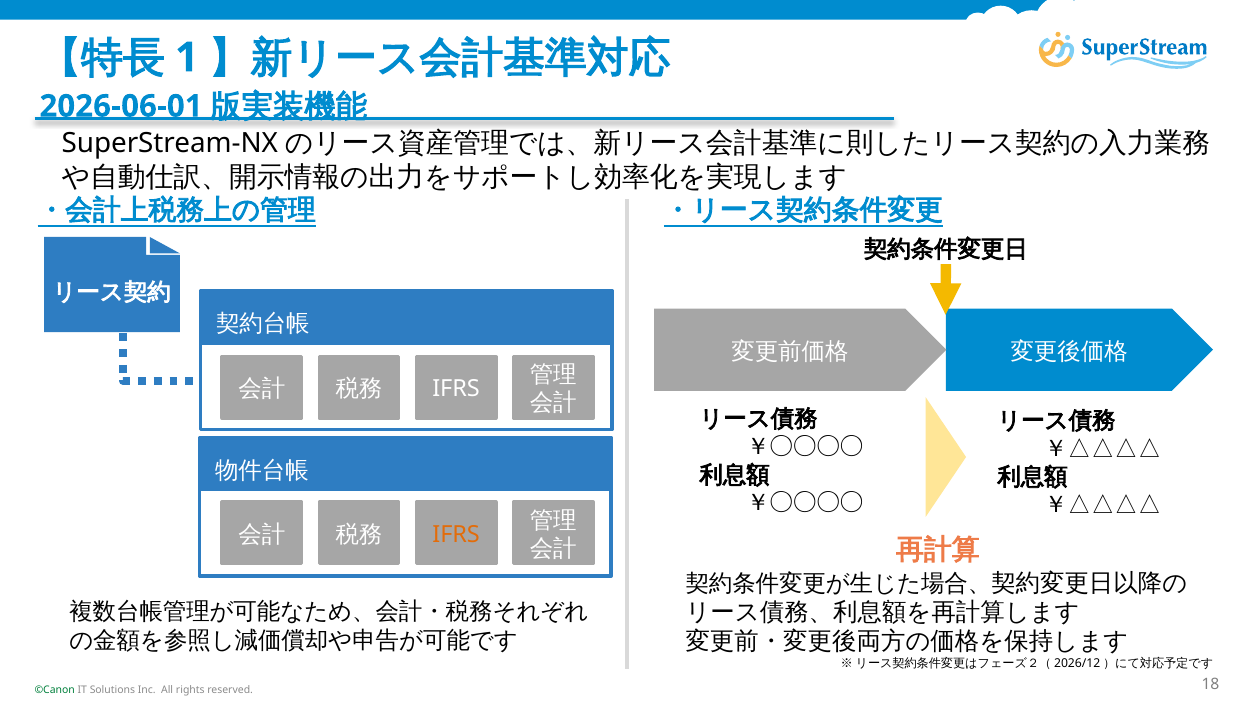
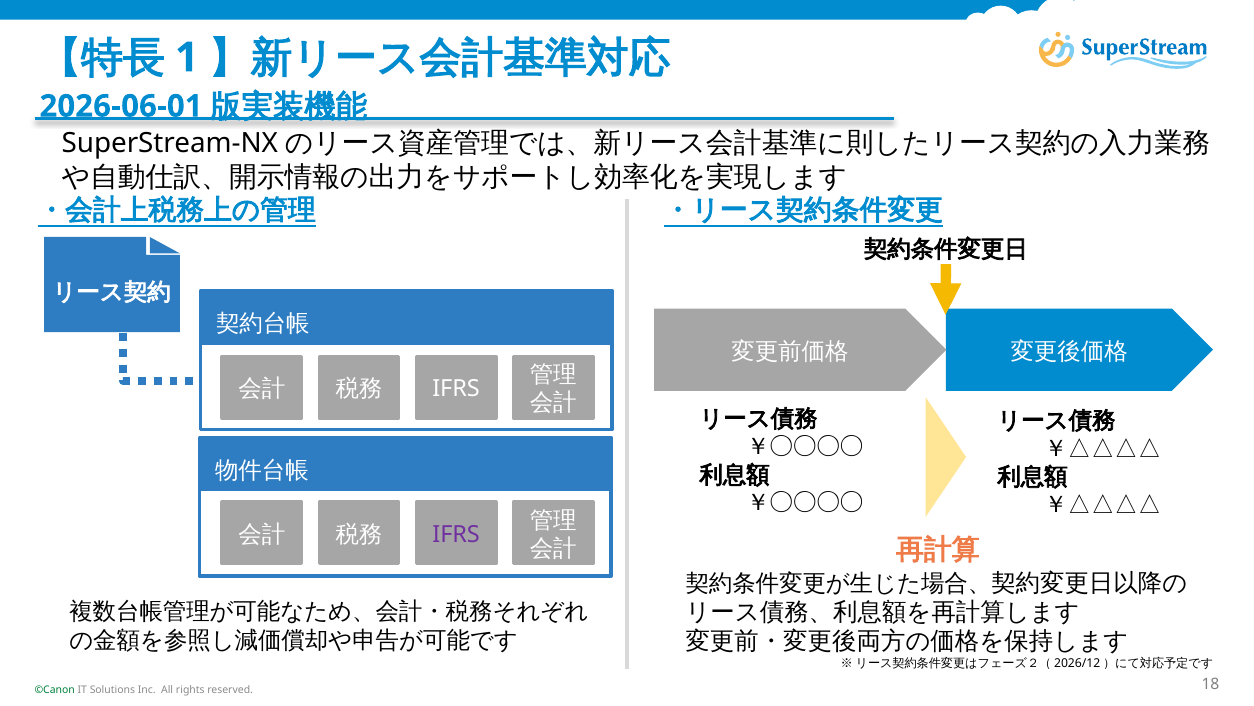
IFRS at (456, 534) colour: orange -> purple
